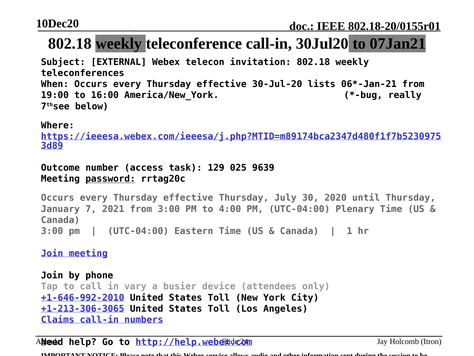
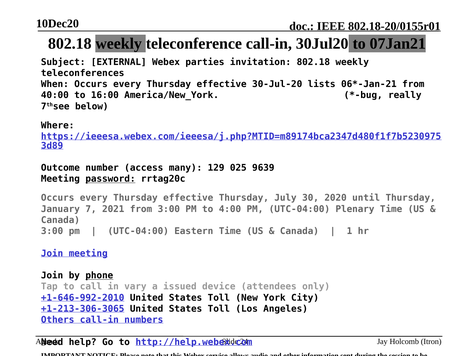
telecon: telecon -> parties
19:00: 19:00 -> 40:00
task: task -> many
phone underline: none -> present
busier: busier -> issued
Claims: Claims -> Others
